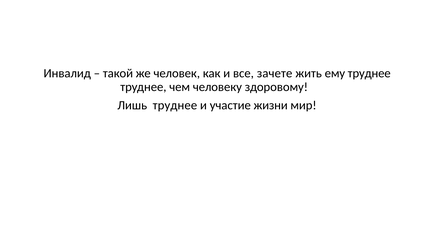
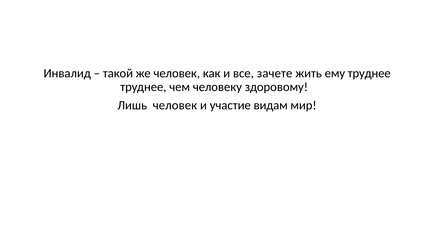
Лишь труднее: труднее -> человек
жизни: жизни -> видам
